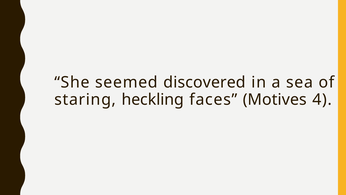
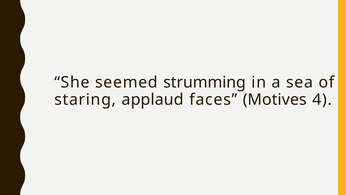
discovered: discovered -> strumming
heckling: heckling -> applaud
